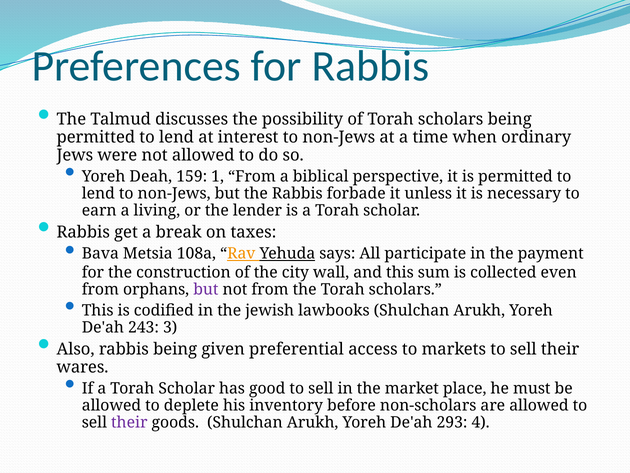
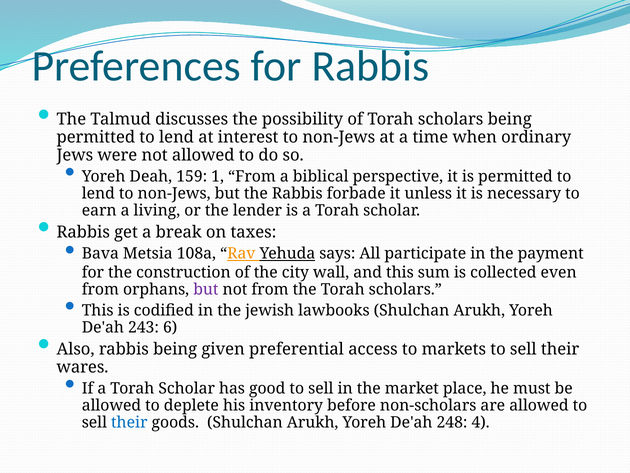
3: 3 -> 6
their at (129, 422) colour: purple -> blue
293: 293 -> 248
